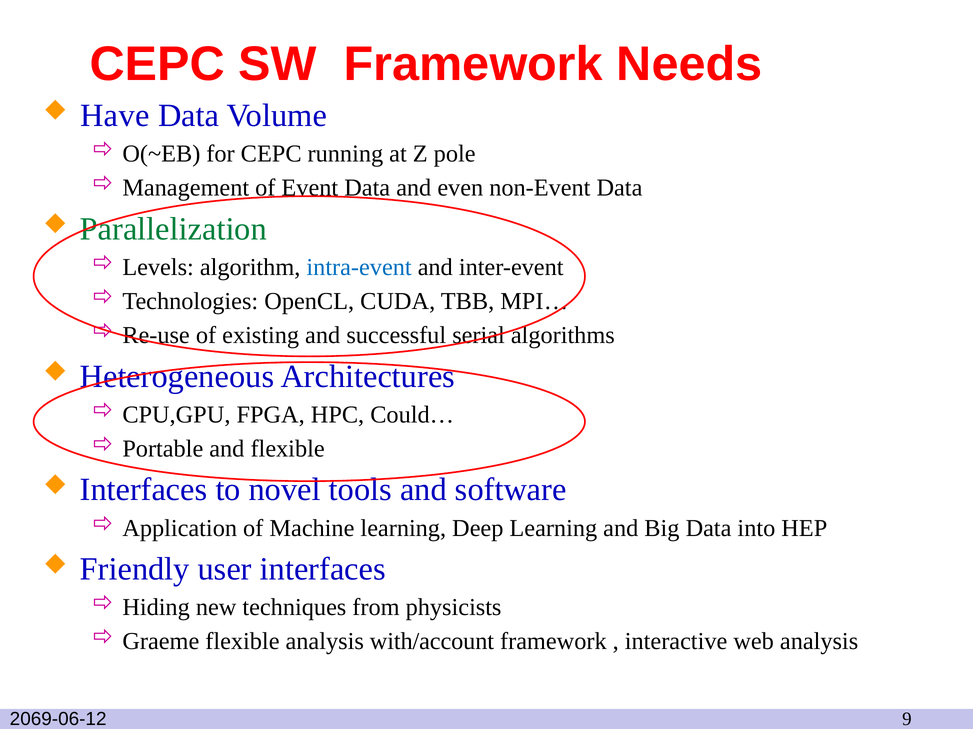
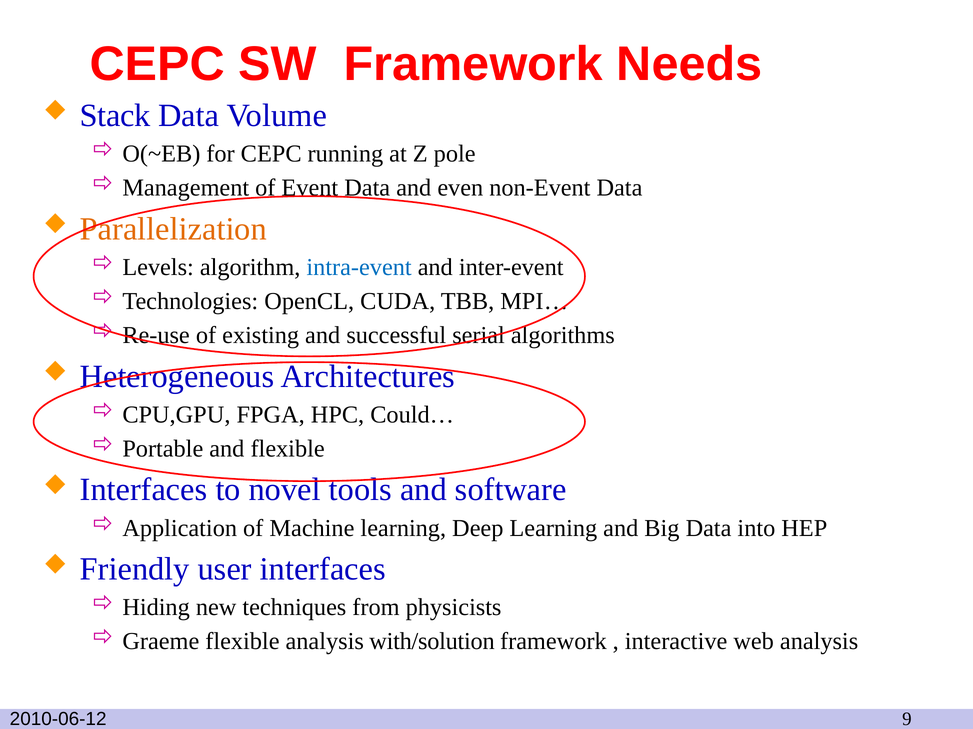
Have: Have -> Stack
Parallelization colour: green -> orange
with/account: with/account -> with/solution
2069-06-12: 2069-06-12 -> 2010-06-12
